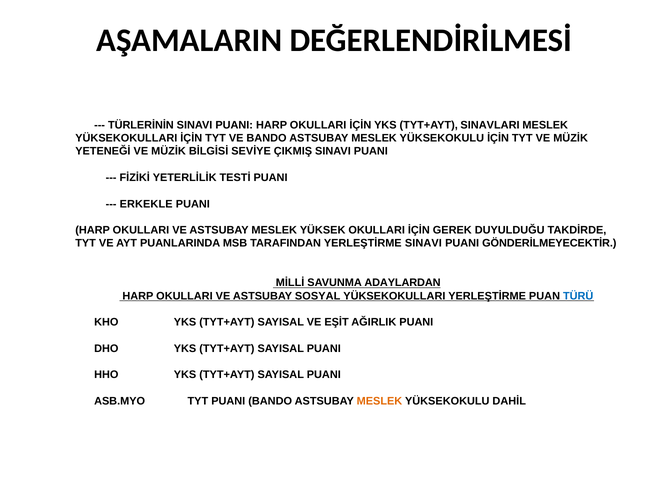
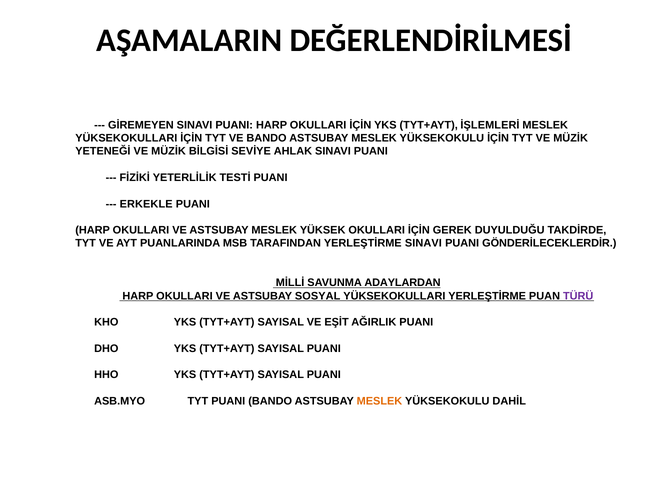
TÜRLERİNİN: TÜRLERİNİN -> GİREMEYEN
SINAVLARI: SINAVLARI -> İŞLEMLERİ
ÇIKMIŞ: ÇIKMIŞ -> AHLAK
GÖNDERİLMEYECEKTİR: GÖNDERİLMEYECEKTİR -> GÖNDERİLECEKLERDİR
TÜRÜ colour: blue -> purple
